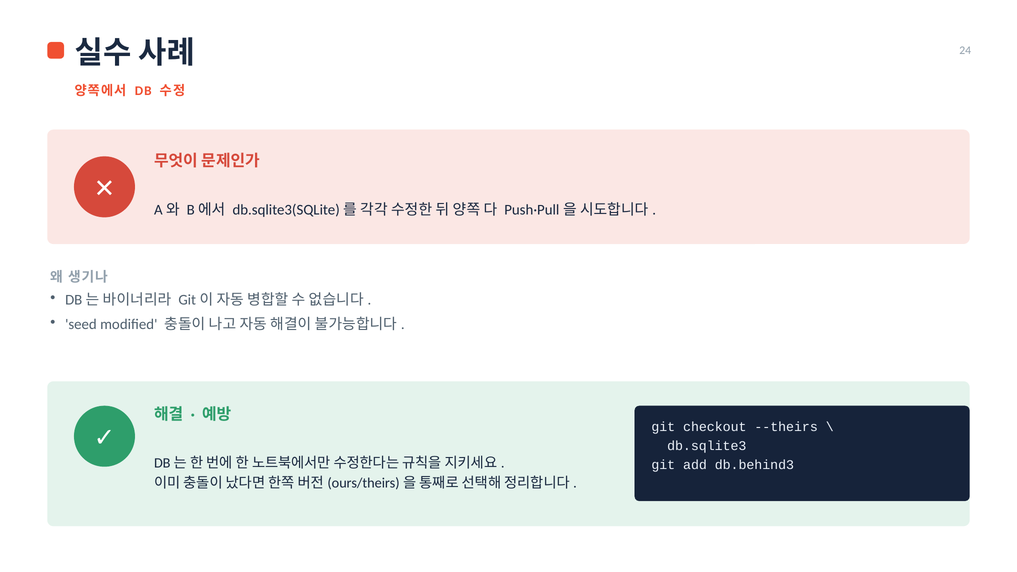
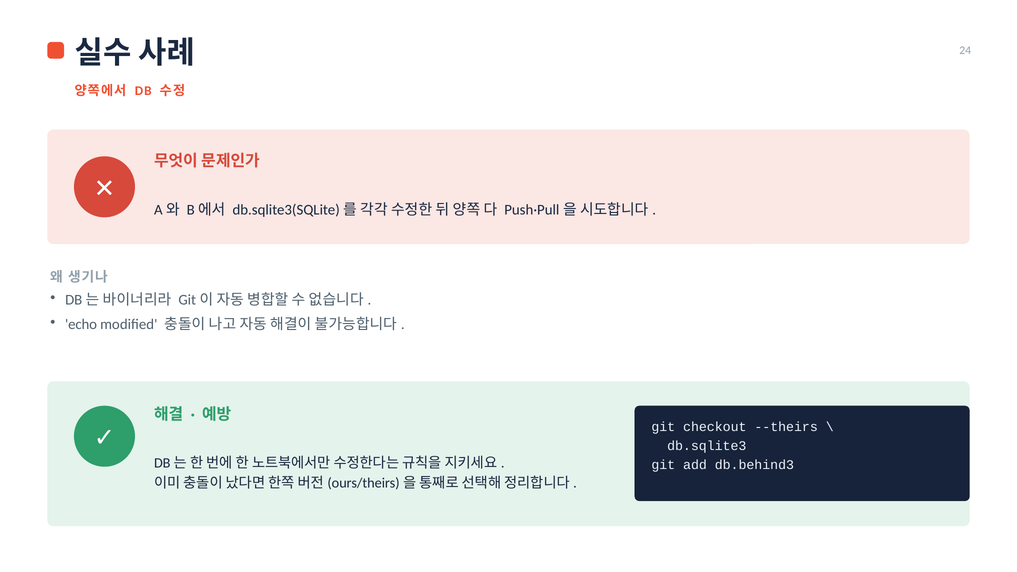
seed: seed -> echo
